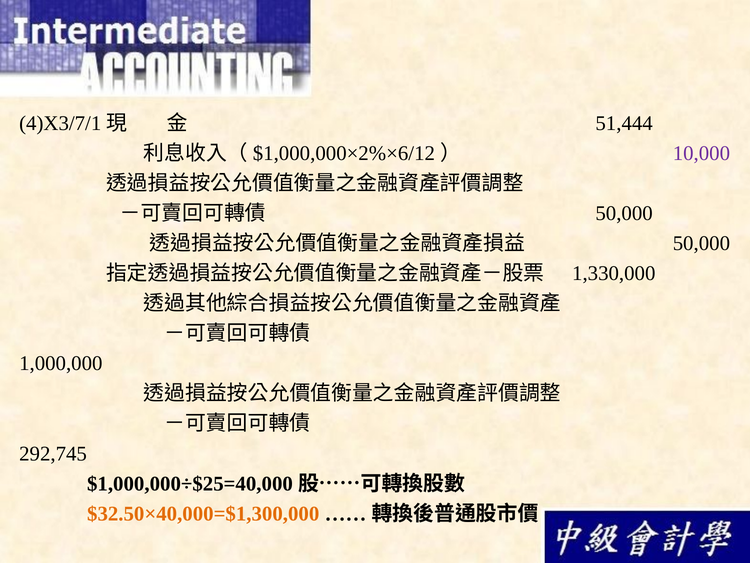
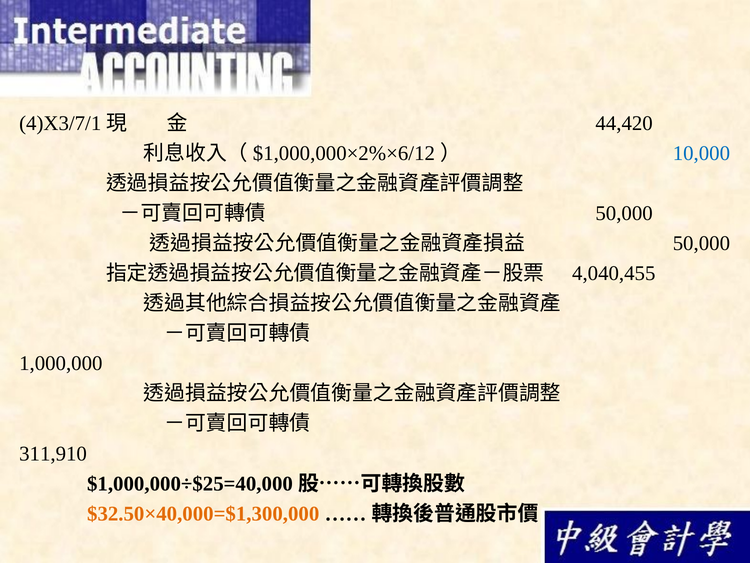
51,444: 51,444 -> 44,420
10,000 colour: purple -> blue
1,330,000: 1,330,000 -> 4,040,455
292,745: 292,745 -> 311,910
